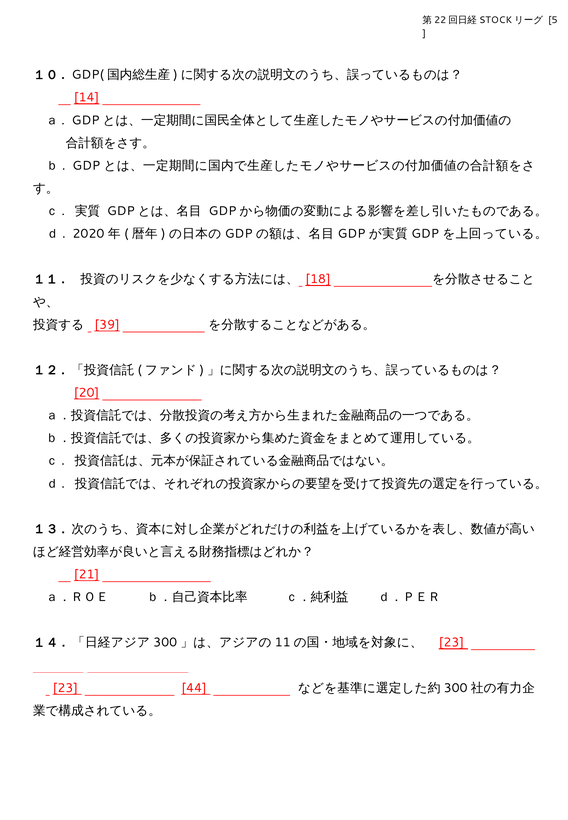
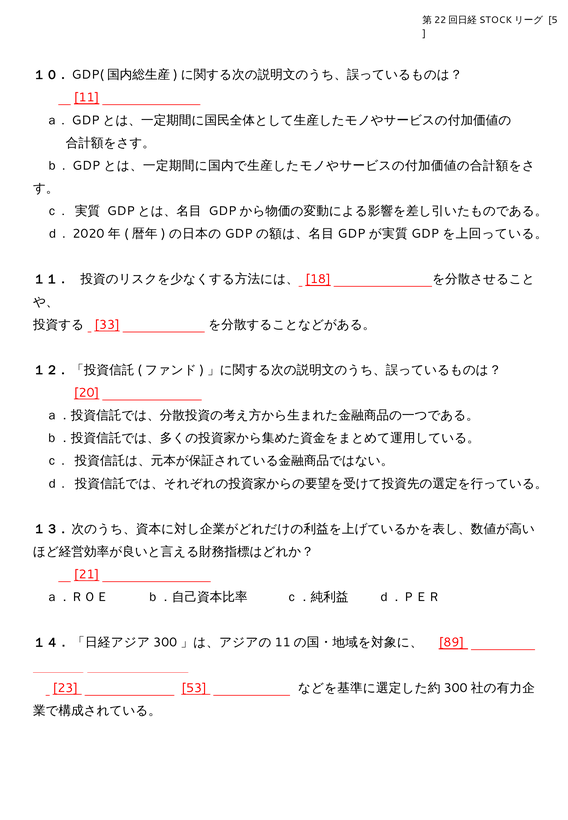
14 at (87, 98): 14 -> 11
39: 39 -> 33
23 at (451, 643): 23 -> 89
44: 44 -> 53
